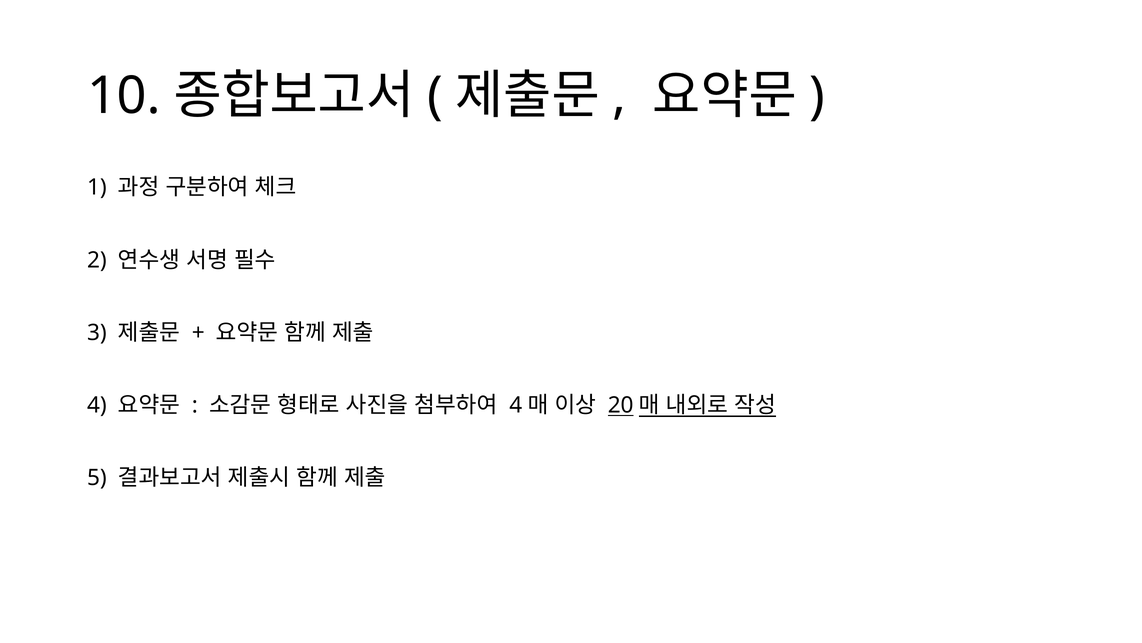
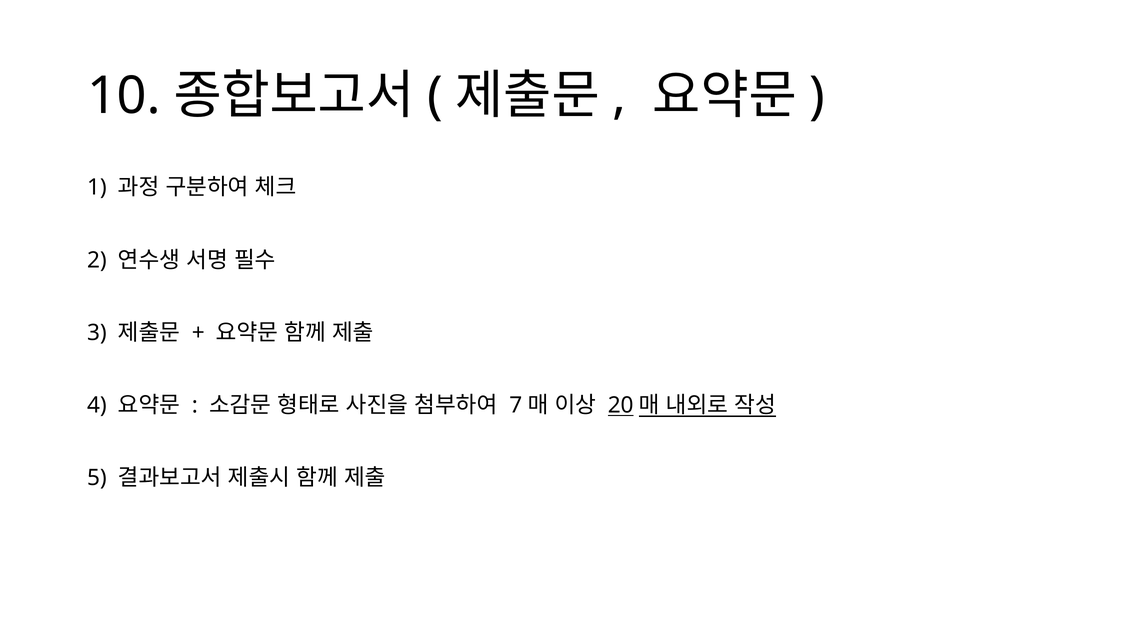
4 at (516, 405): 4 -> 7
